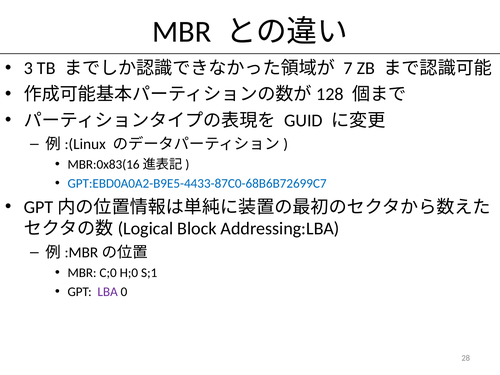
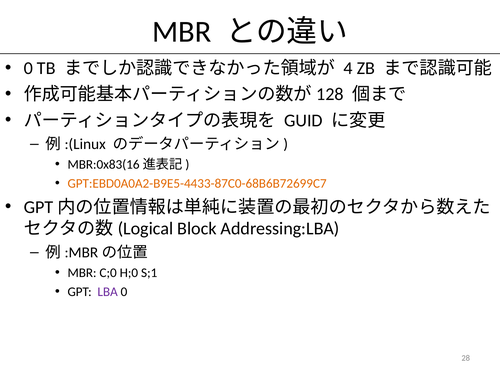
3 at (28, 68): 3 -> 0
7: 7 -> 4
GPT:EBD0A0A2-B9E5-4433-87C0-68B6B72699C7 colour: blue -> orange
